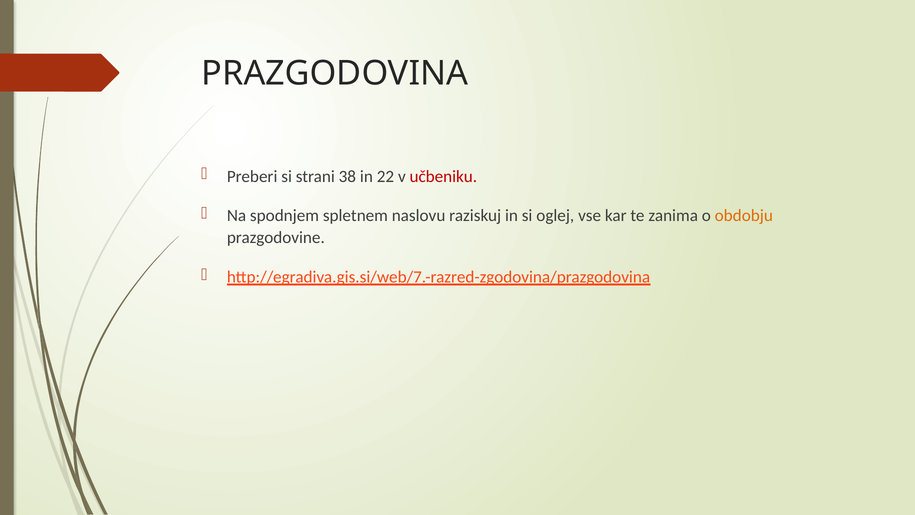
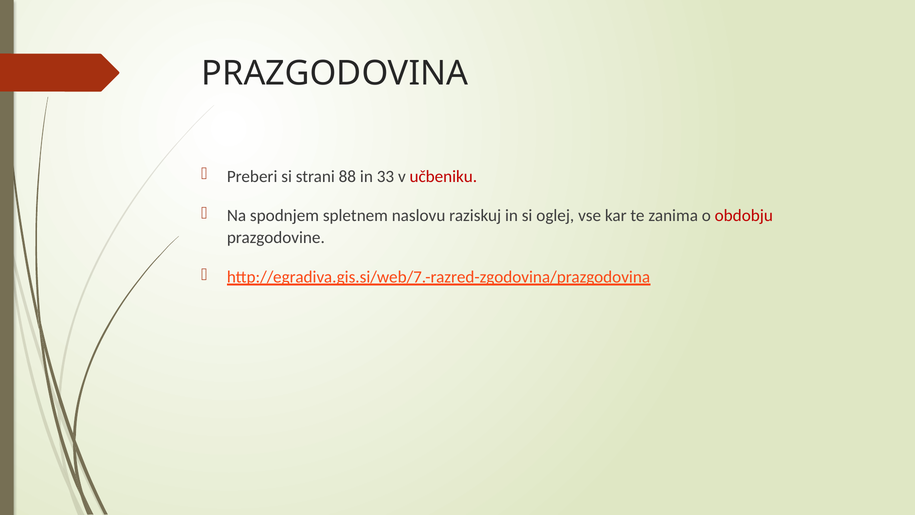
38: 38 -> 88
22: 22 -> 33
obdobju colour: orange -> red
